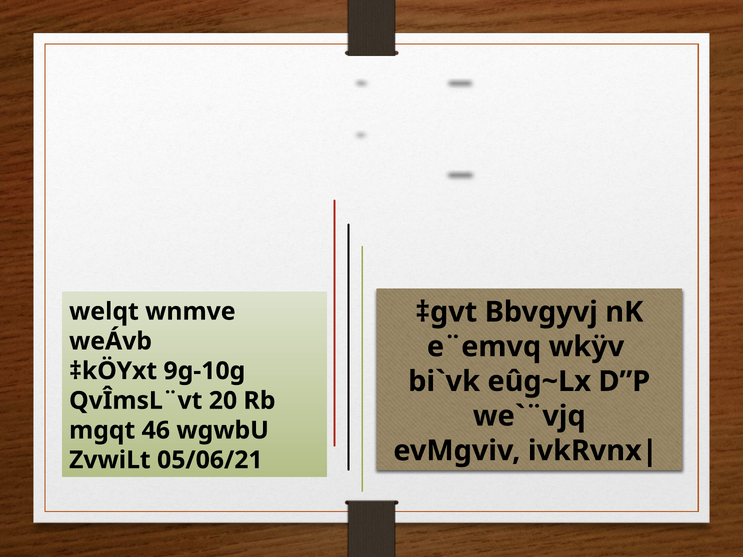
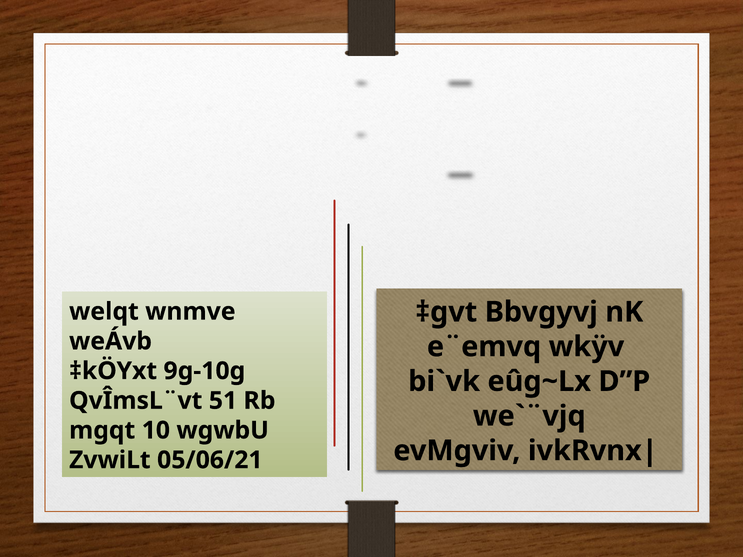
20: 20 -> 51
46: 46 -> 10
